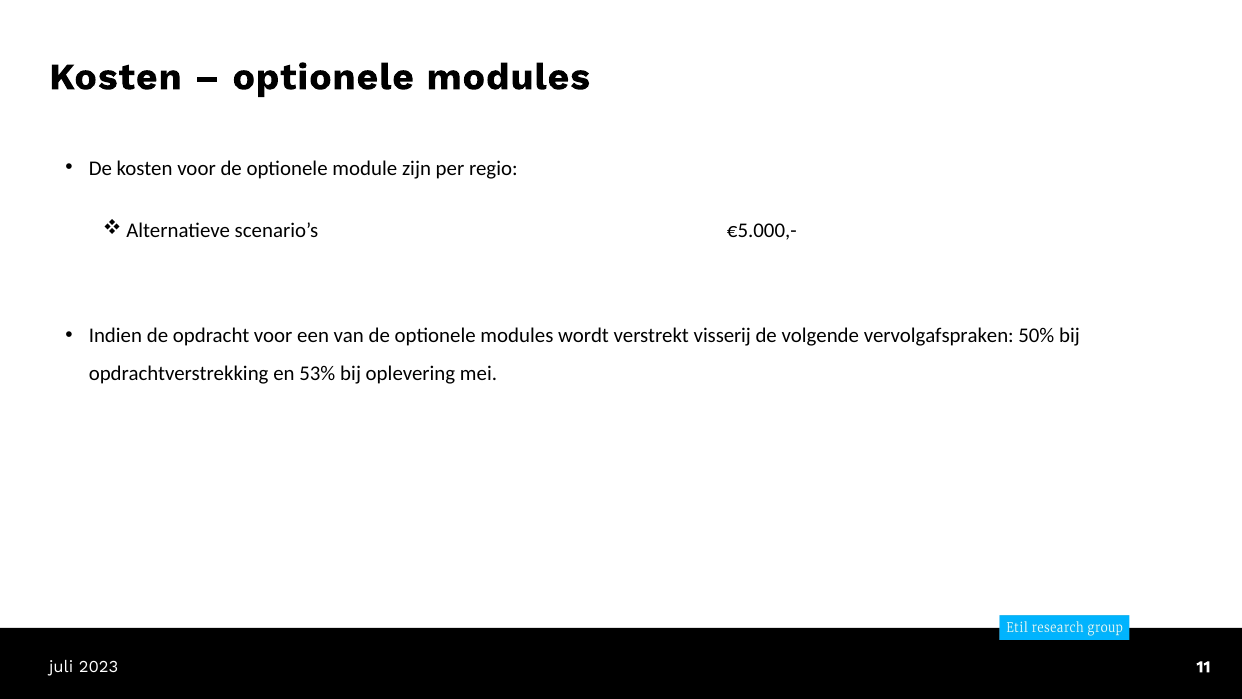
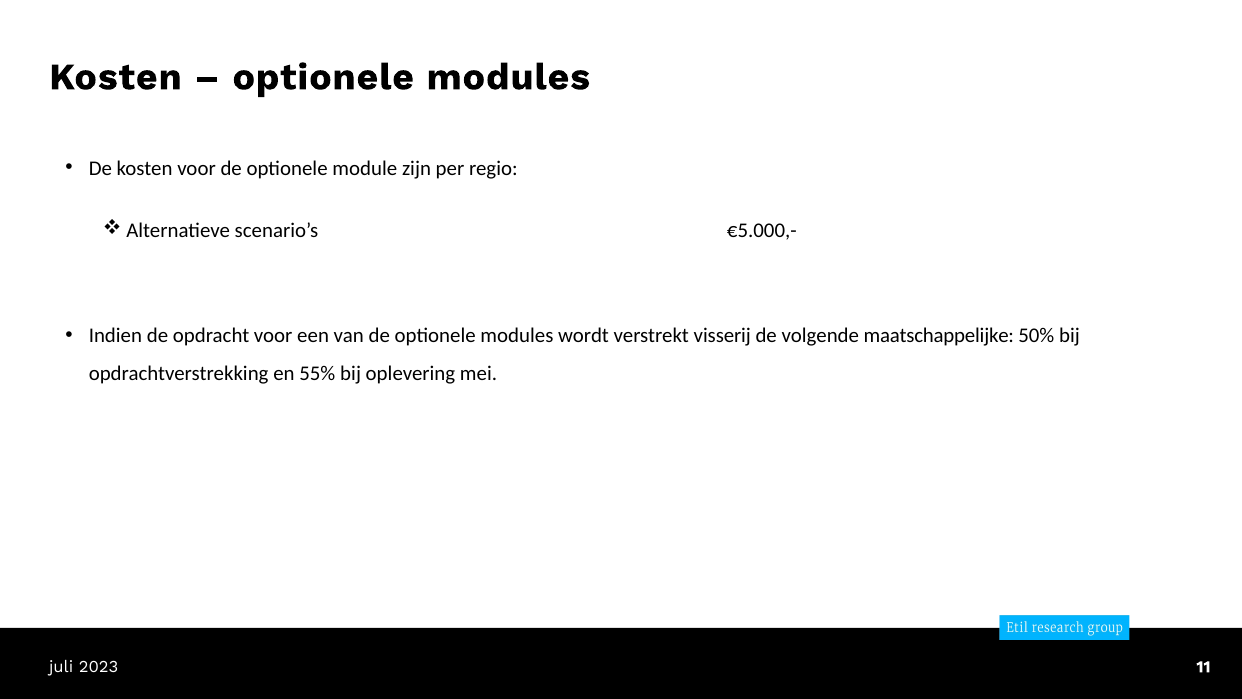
vervolgafspraken: vervolgafspraken -> maatschappelijke
53%: 53% -> 55%
